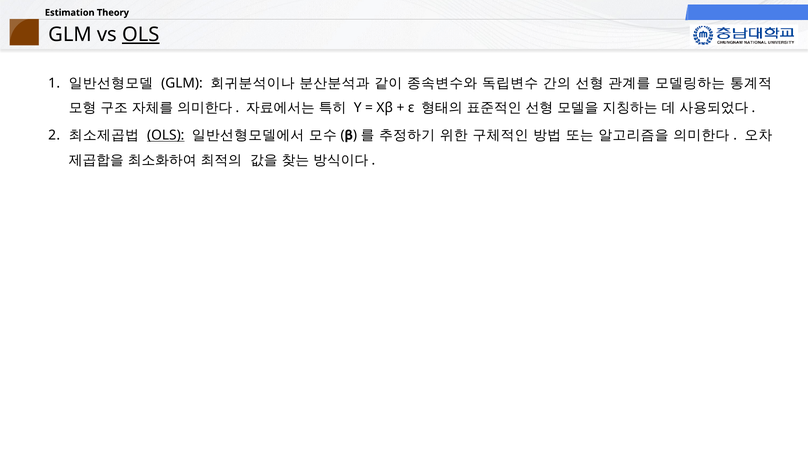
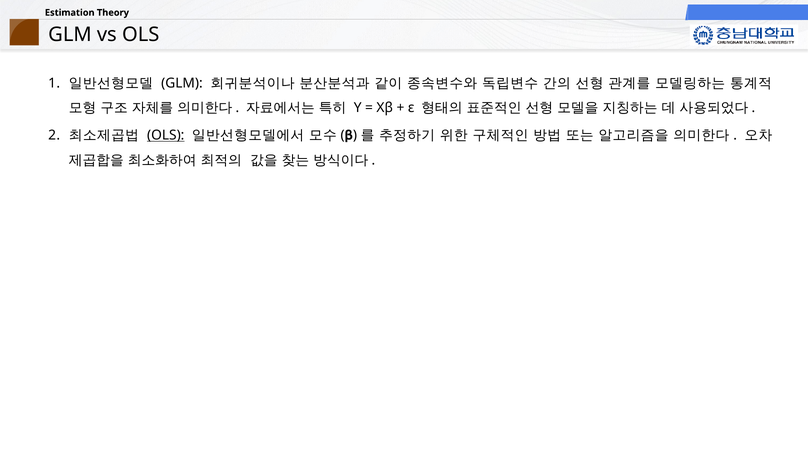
OLS at (141, 35) underline: present -> none
